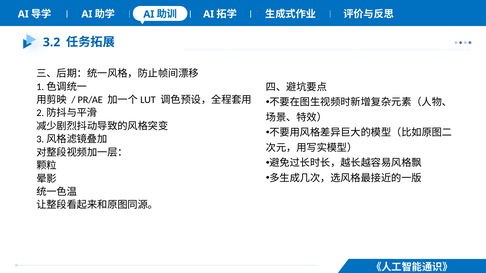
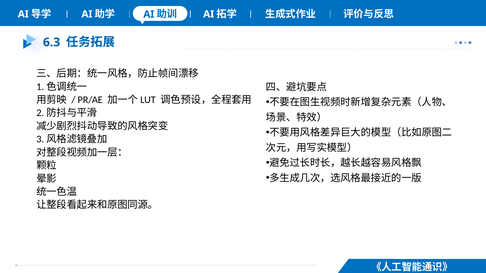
3.2: 3.2 -> 6.3
